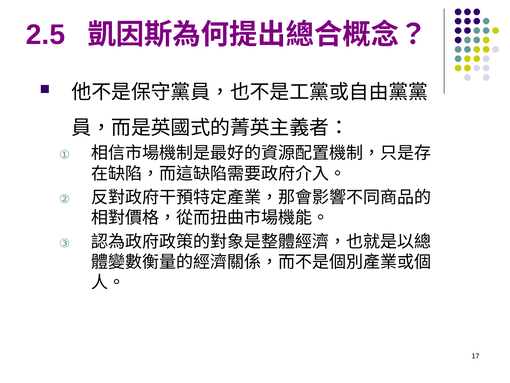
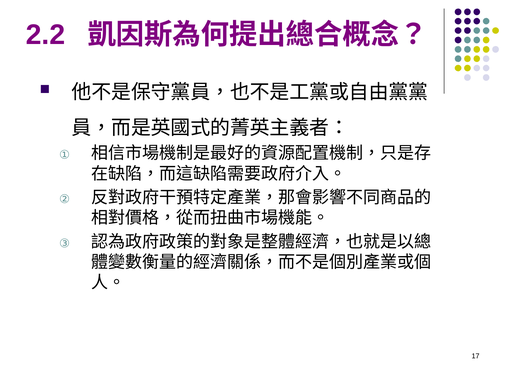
2.5: 2.5 -> 2.2
